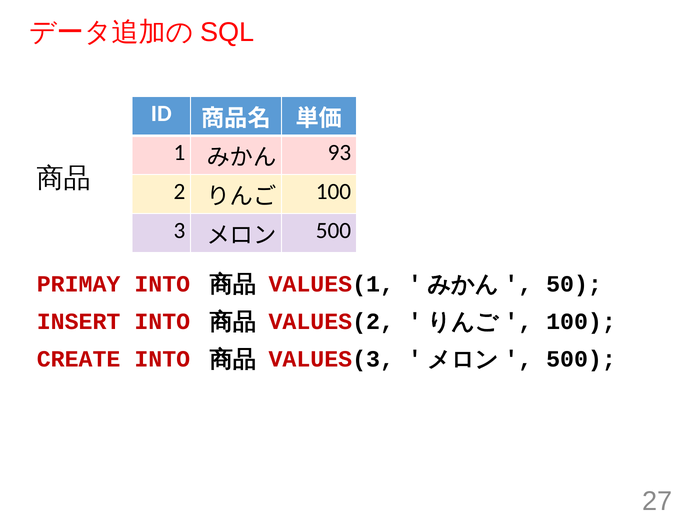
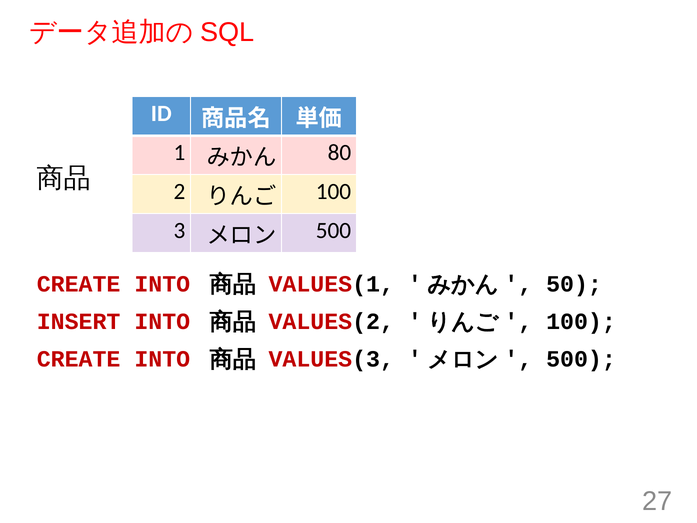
93: 93 -> 80
PRIMAY at (79, 284): PRIMAY -> CREATE
